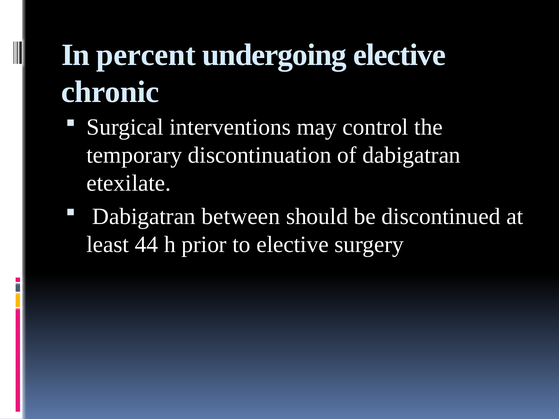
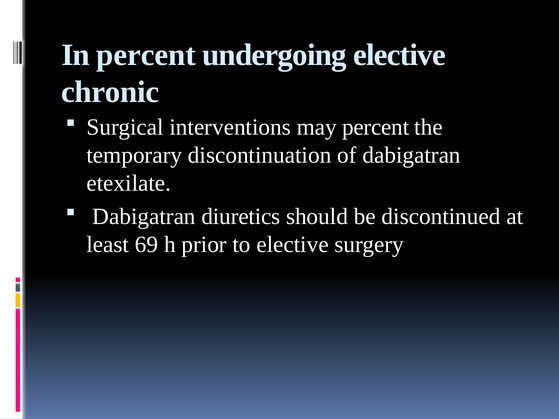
may control: control -> percent
between: between -> diuretics
44: 44 -> 69
